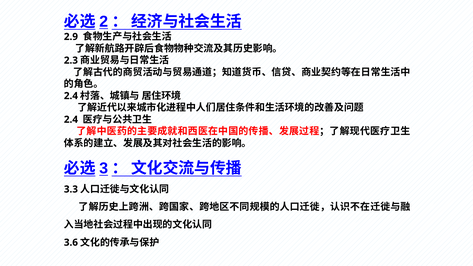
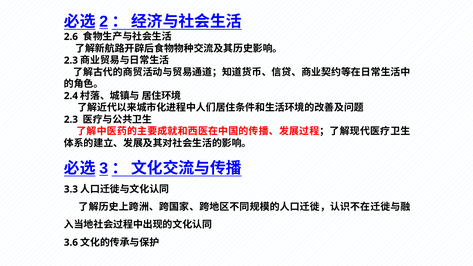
2.9: 2.9 -> 2.6
2.4 at (71, 120): 2.4 -> 2.3
